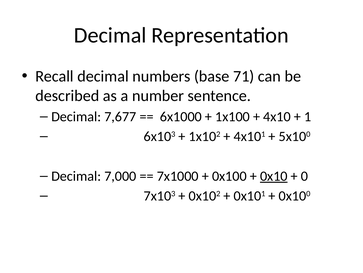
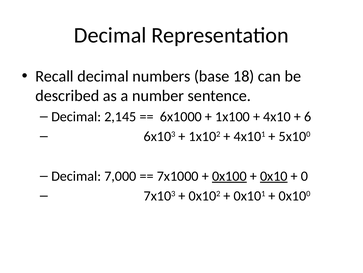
71: 71 -> 18
7,677: 7,677 -> 2,145
1: 1 -> 6
0x100 at (229, 176) underline: none -> present
